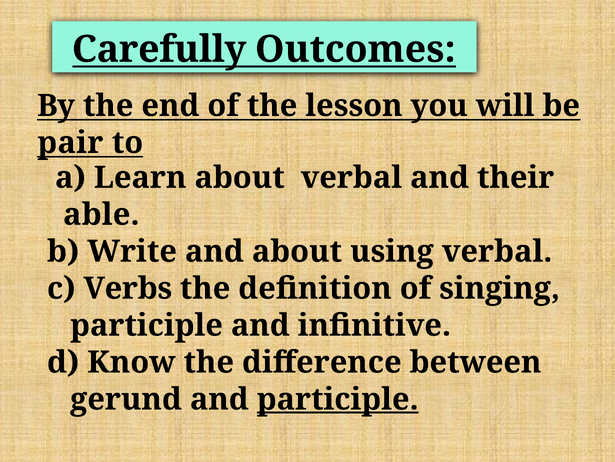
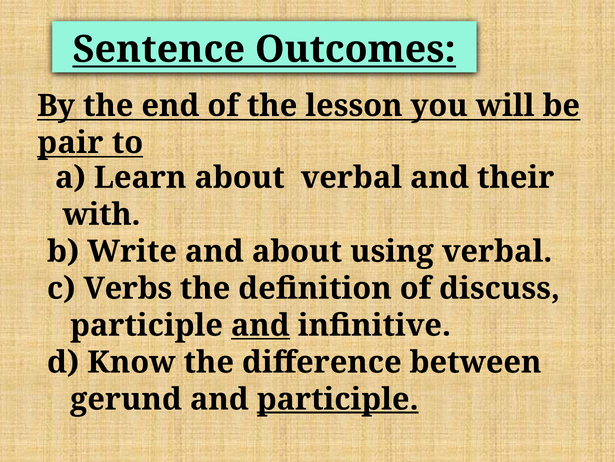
Carefully: Carefully -> Sentence
able: able -> with
singing: singing -> discuss
and at (260, 325) underline: none -> present
